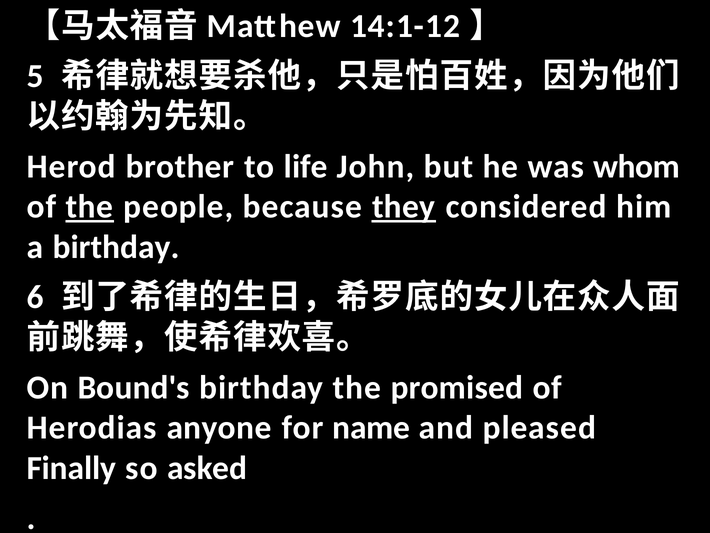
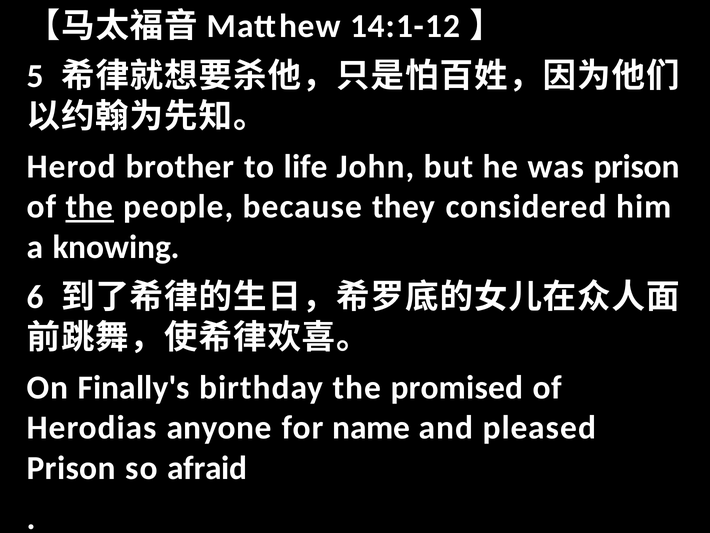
was whom: whom -> prison
they underline: present -> none
a birthday: birthday -> knowing
Bound's: Bound's -> Finally's
Finally at (71, 468): Finally -> Prison
asked: asked -> afraid
